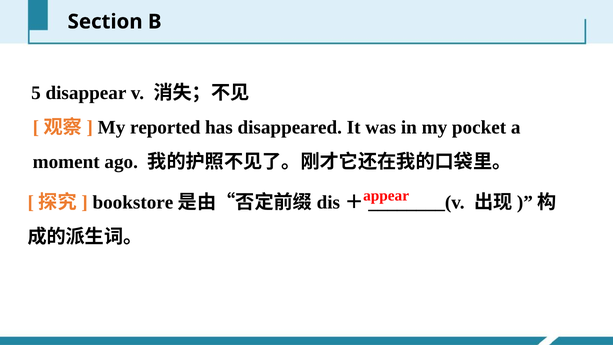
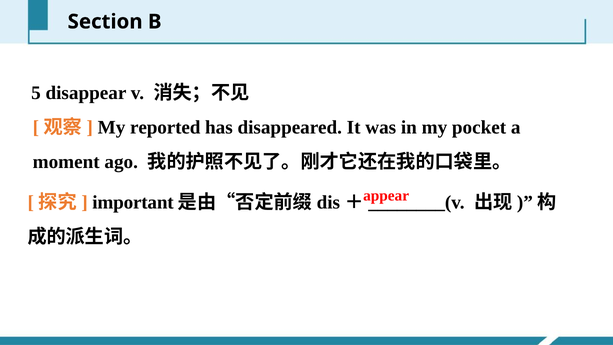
bookstore: bookstore -> important
